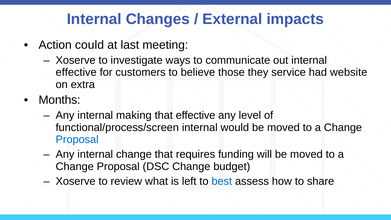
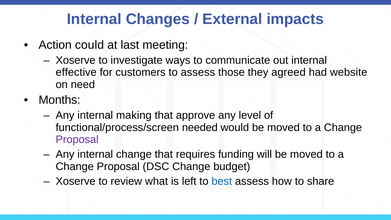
to believe: believe -> assess
service: service -> agreed
extra: extra -> need
that effective: effective -> approve
functional/process/screen internal: internal -> needed
Proposal at (77, 140) colour: blue -> purple
